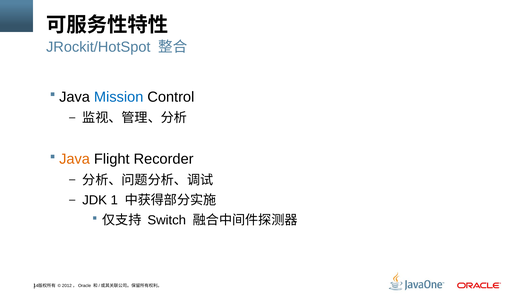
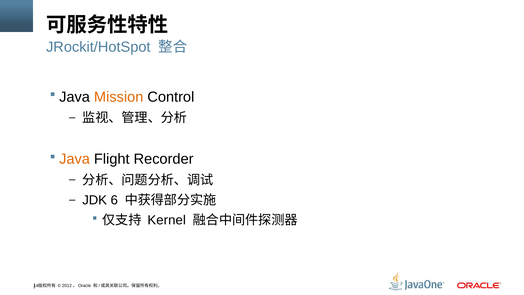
Mission colour: blue -> orange
1: 1 -> 6
Switch: Switch -> Kernel
